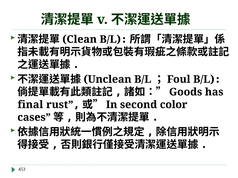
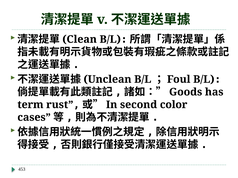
final: final -> term
